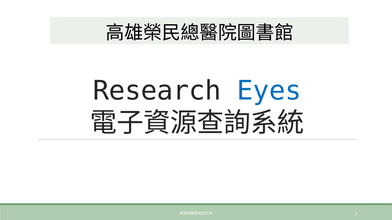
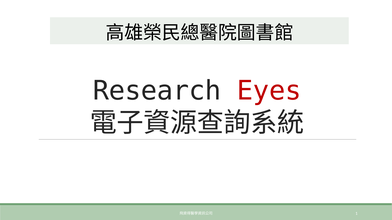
Eyes colour: blue -> red
